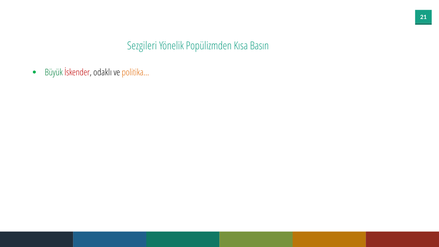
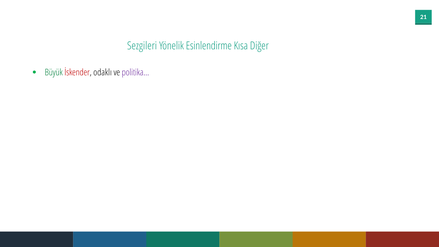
Popülizmden: Popülizmden -> Esinlendirme
Basın: Basın -> Diğer
politika… colour: orange -> purple
